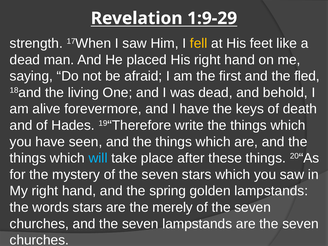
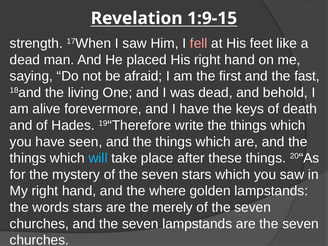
1:9-29: 1:9-29 -> 1:9-15
fell colour: yellow -> pink
fled: fled -> fast
spring: spring -> where
